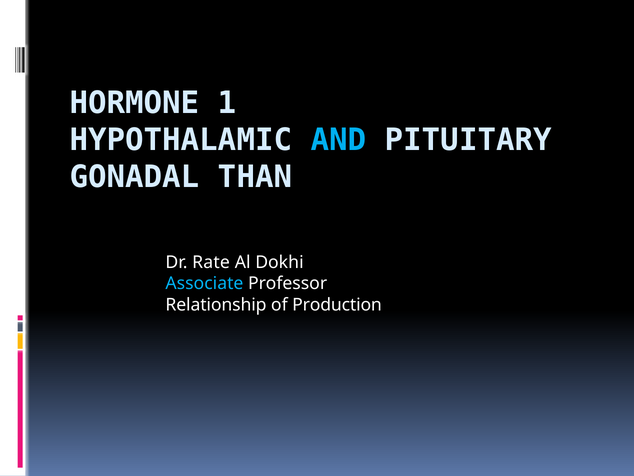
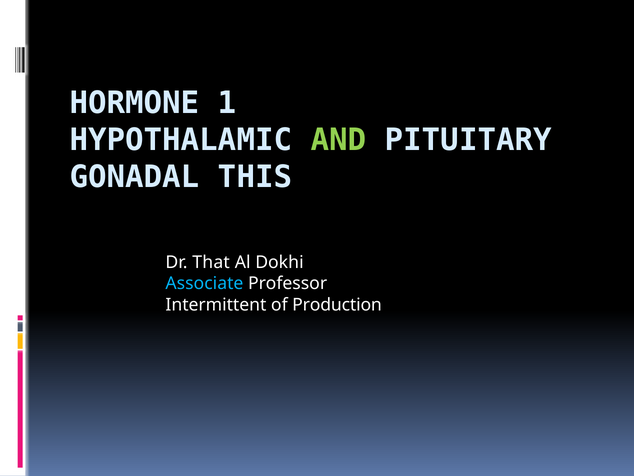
AND colour: light blue -> light green
THAN: THAN -> THIS
Rate: Rate -> That
Relationship: Relationship -> Intermittent
